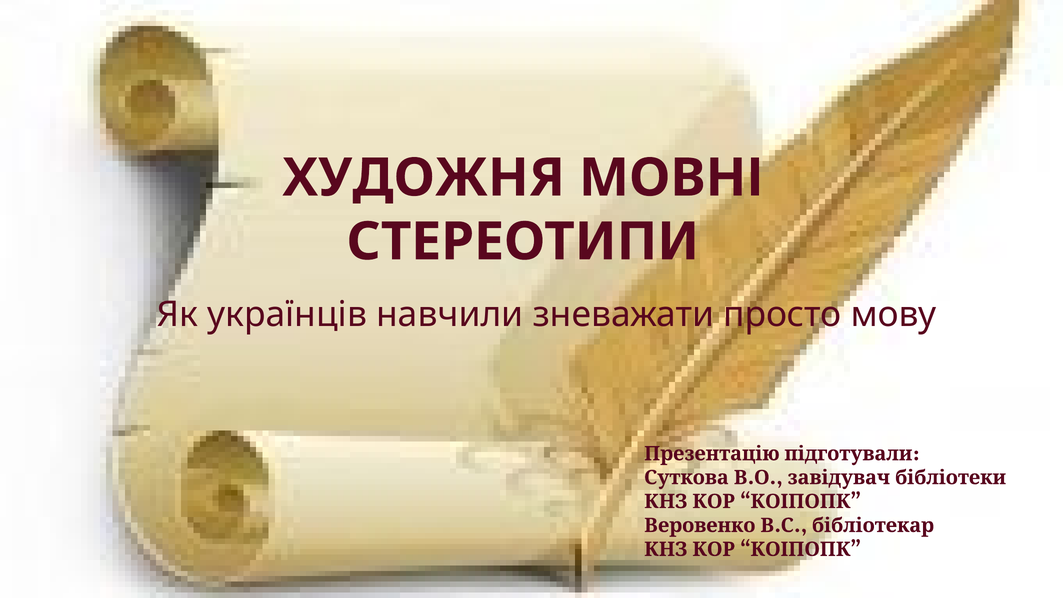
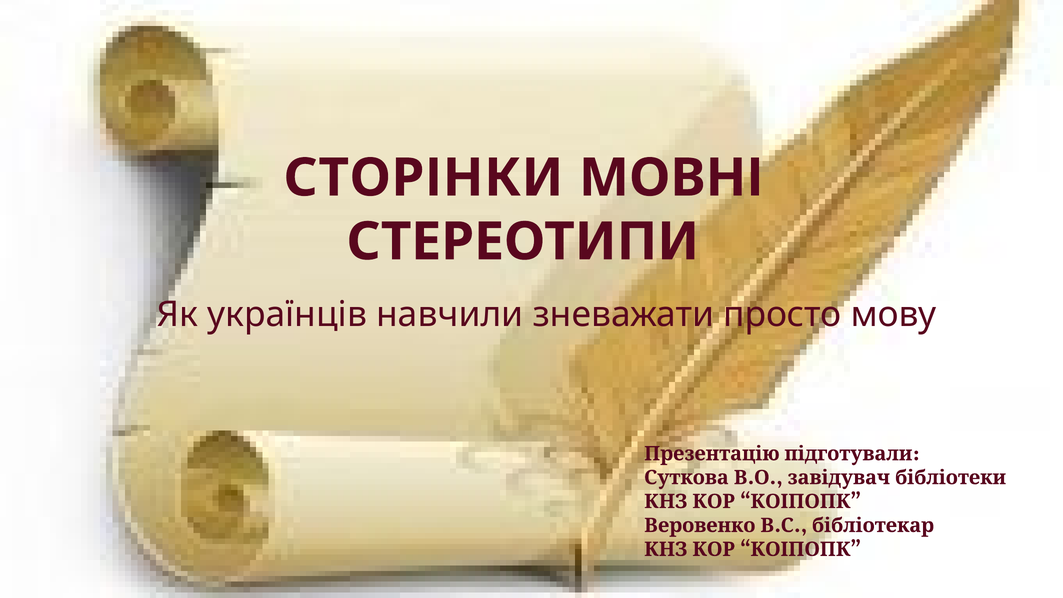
ХУДОЖНЯ: ХУДОЖНЯ -> СТОРІНКИ
